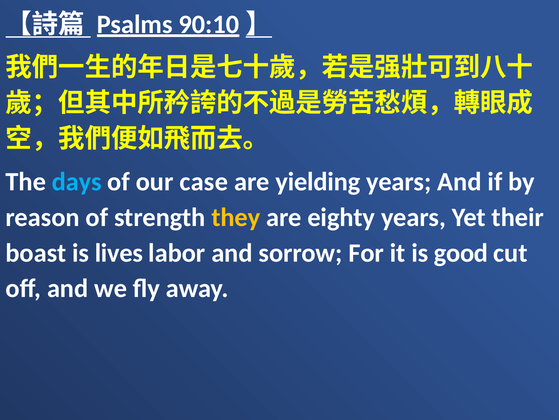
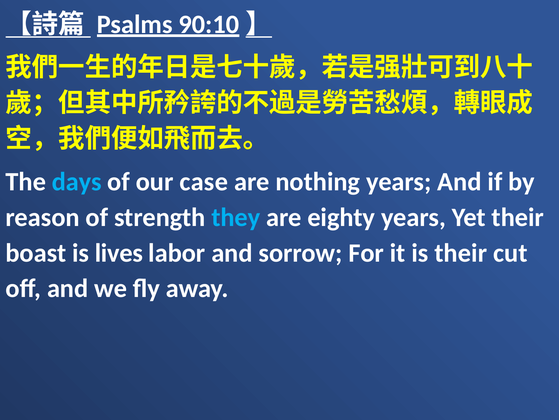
yielding: yielding -> nothing
they colour: yellow -> light blue
is good: good -> their
